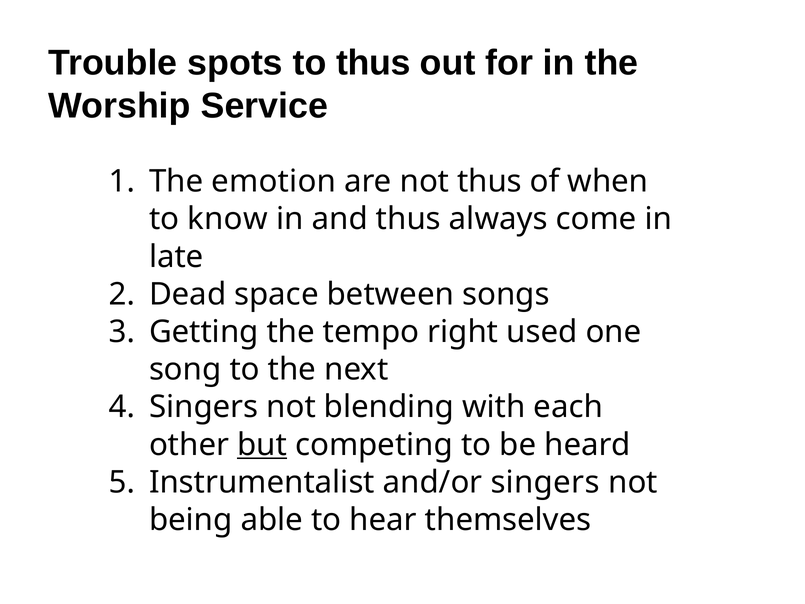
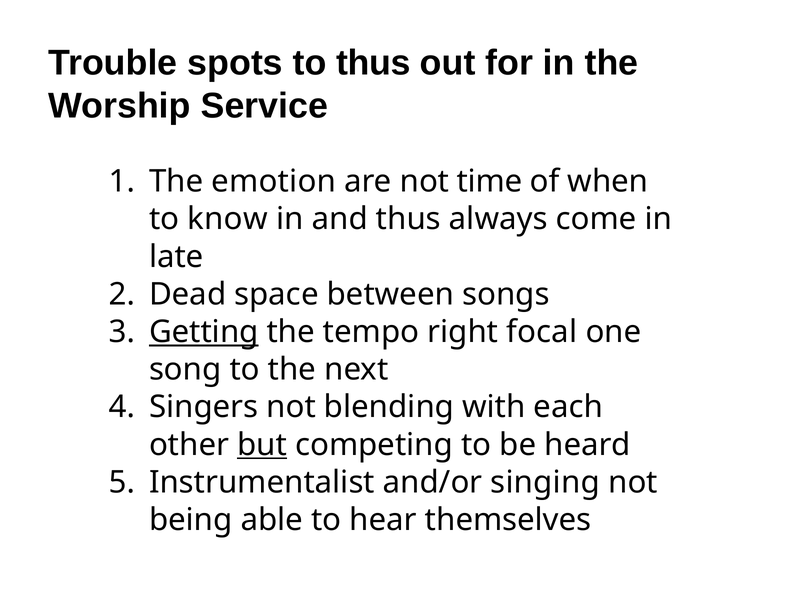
not thus: thus -> time
Getting underline: none -> present
used: used -> focal
and/or singers: singers -> singing
